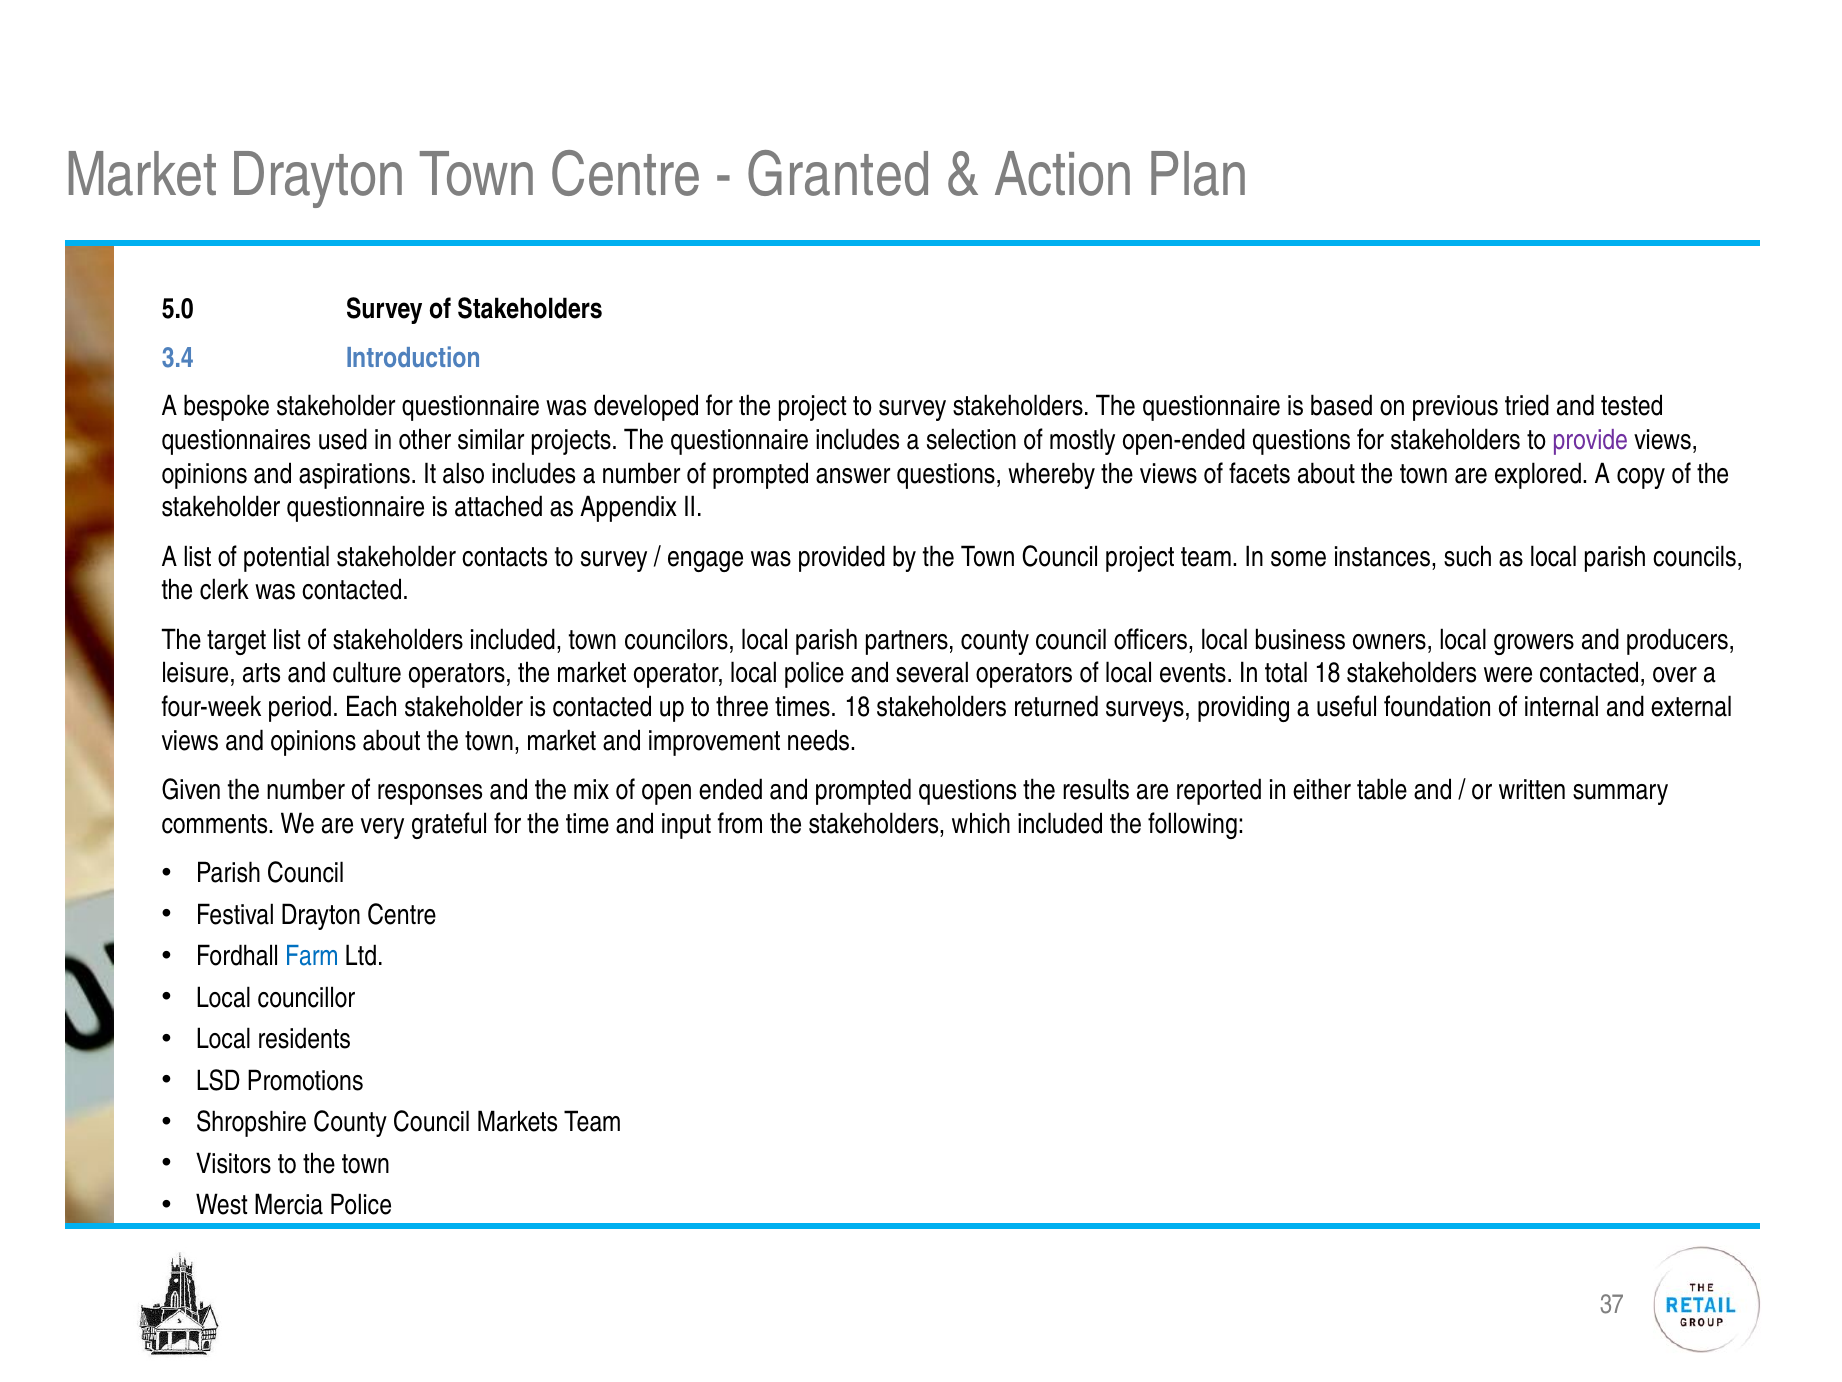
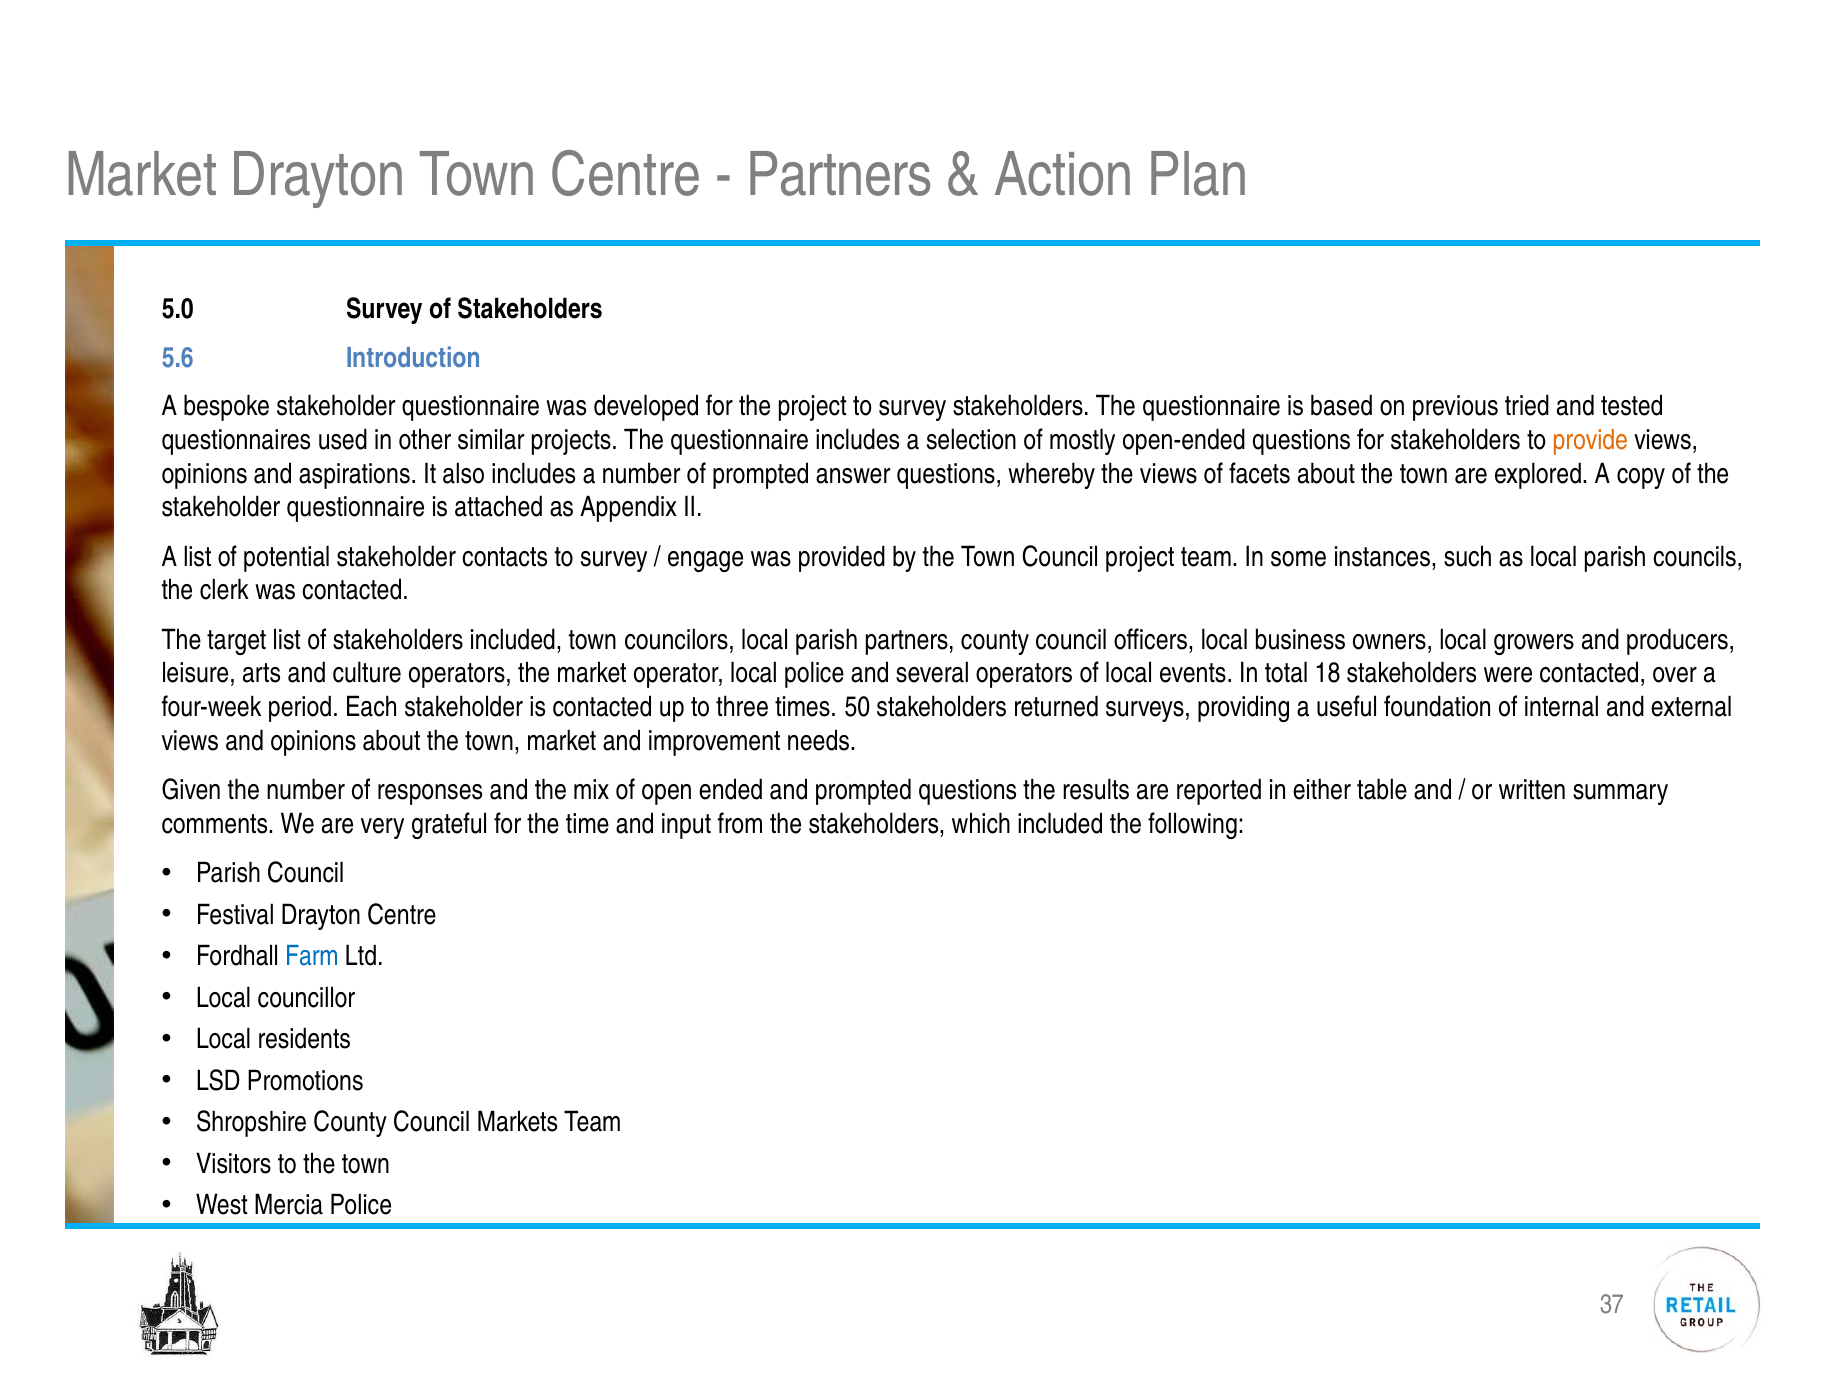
Granted at (839, 175): Granted -> Partners
3.4: 3.4 -> 5.6
provide colour: purple -> orange
times 18: 18 -> 50
